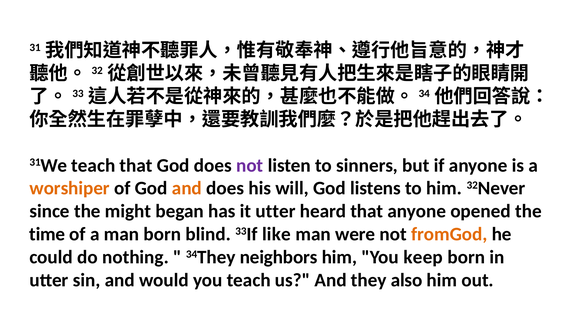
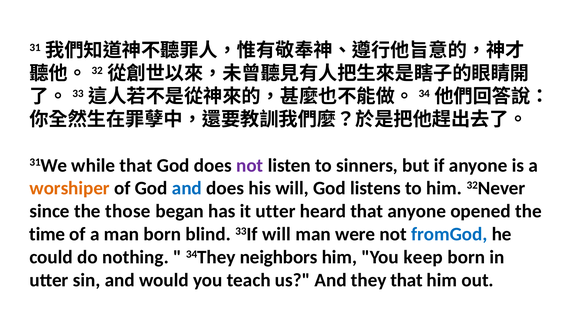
31We teach: teach -> while
and at (187, 189) colour: orange -> blue
might: might -> those
33If like: like -> will
fromGod colour: orange -> blue
they also: also -> that
